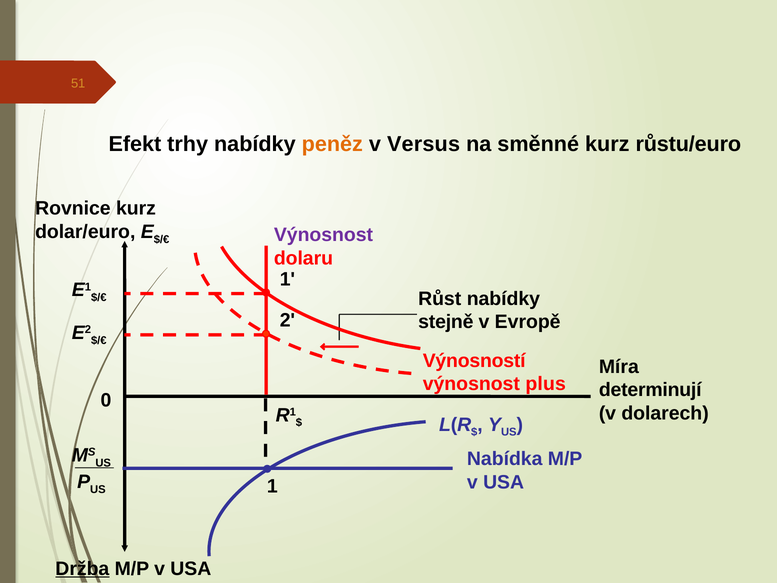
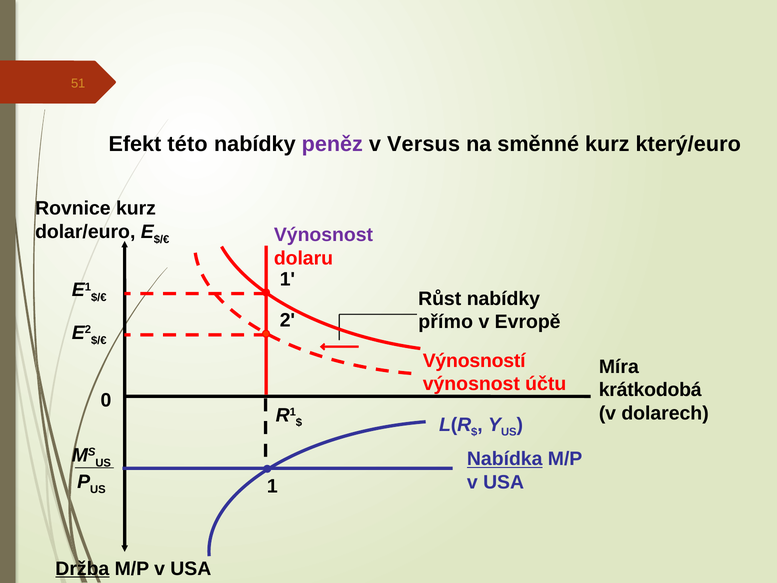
trhy: trhy -> této
peněz colour: orange -> purple
růstu/euro: růstu/euro -> který/euro
stejně: stejně -> přímo
plus: plus -> účtu
determinují: determinují -> krátkodobá
Nabídka underline: none -> present
